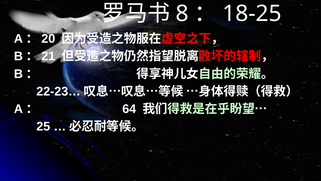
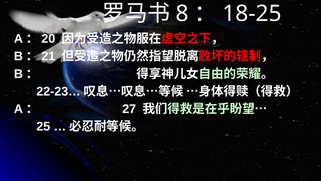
64: 64 -> 27
